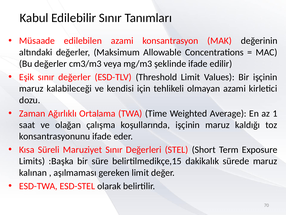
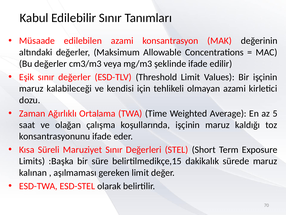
1: 1 -> 5
